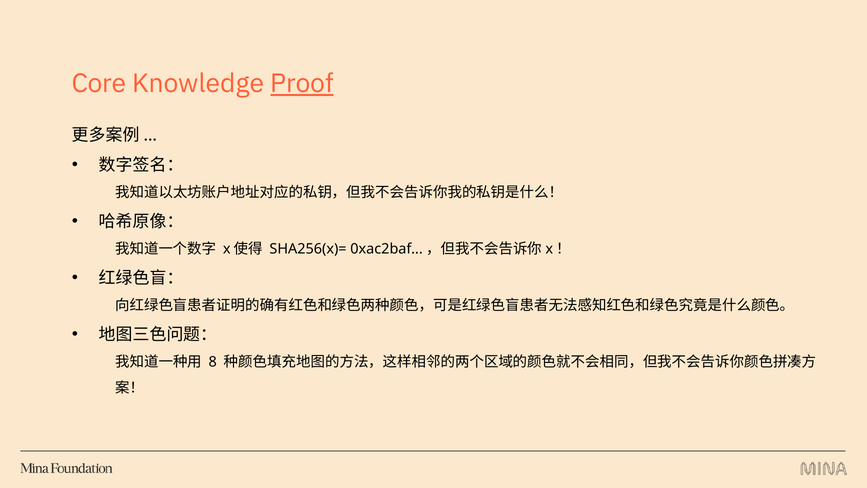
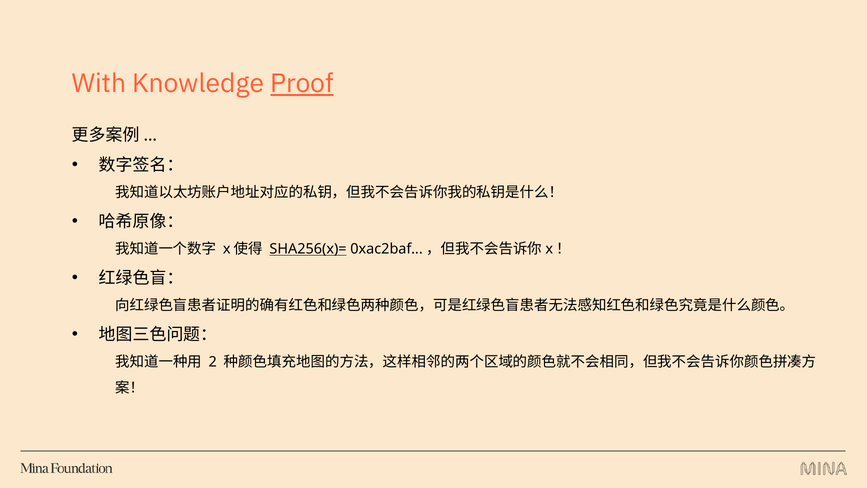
Core: Core -> With
SHA256(x)= underline: none -> present
8: 8 -> 2
